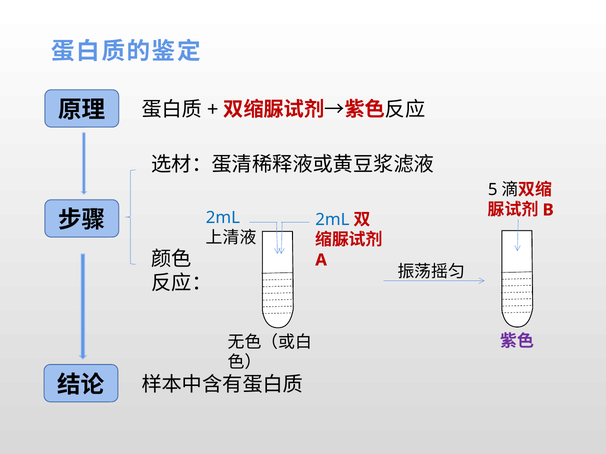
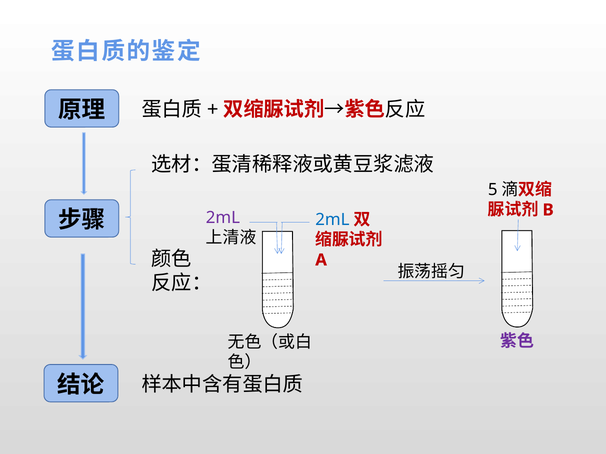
2mL at (223, 218) colour: blue -> purple
